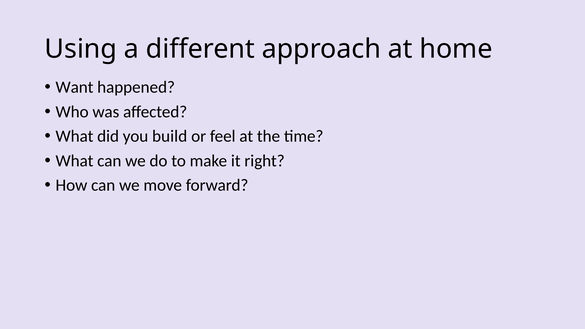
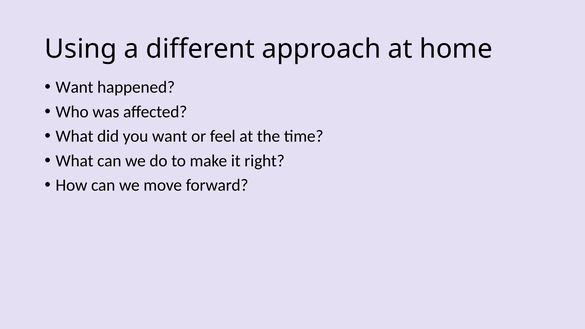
you build: build -> want
